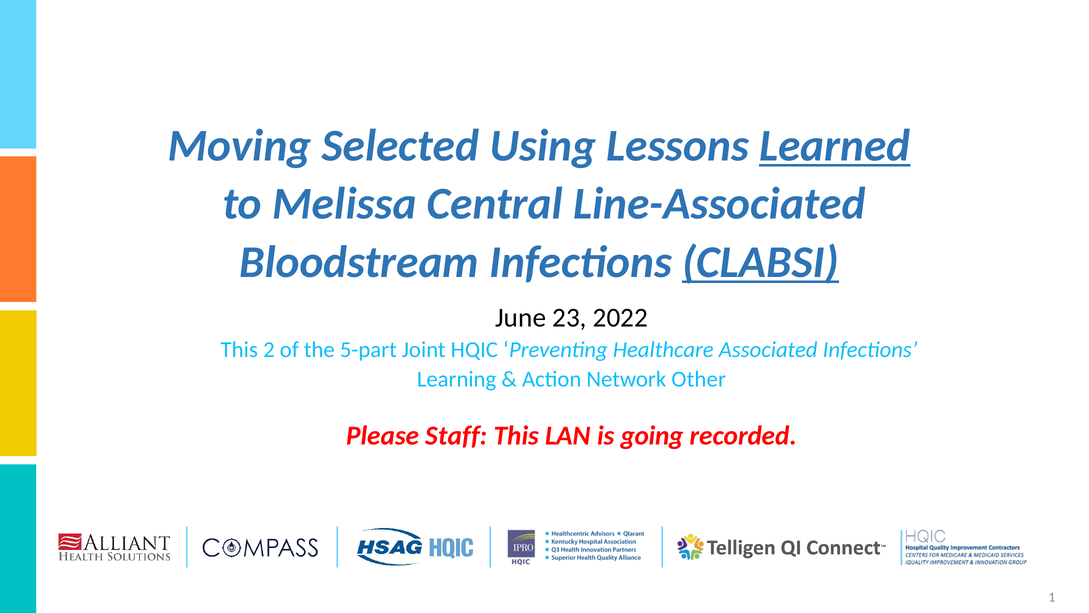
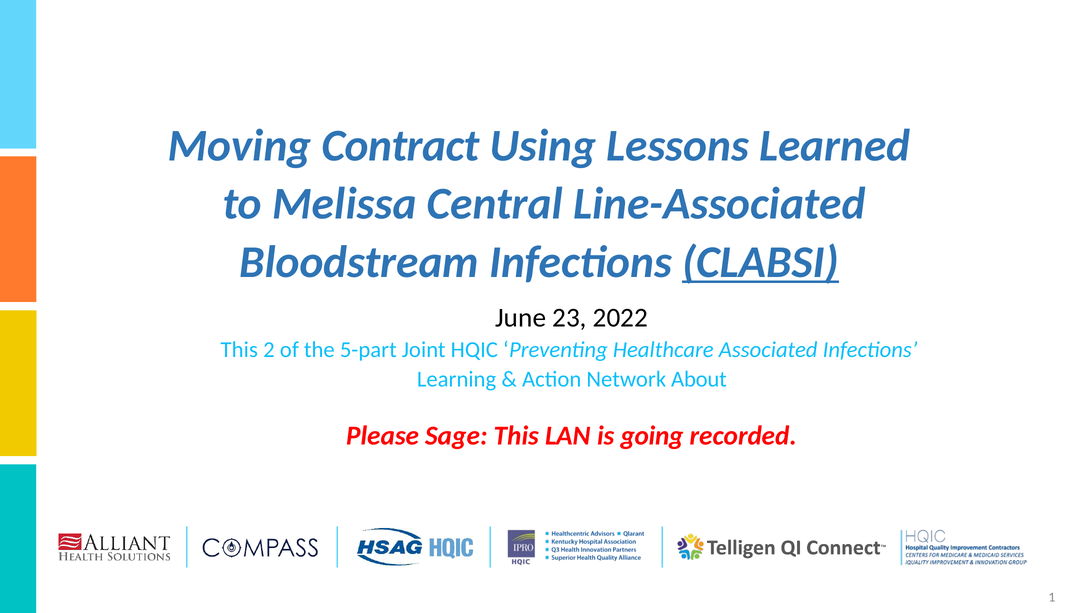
Selected: Selected -> Contract
Learned underline: present -> none
Other: Other -> About
Staff: Staff -> Sage
